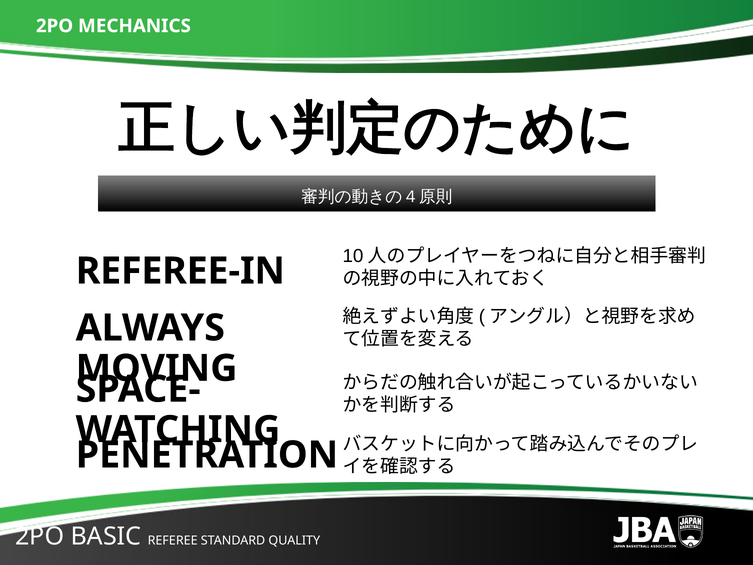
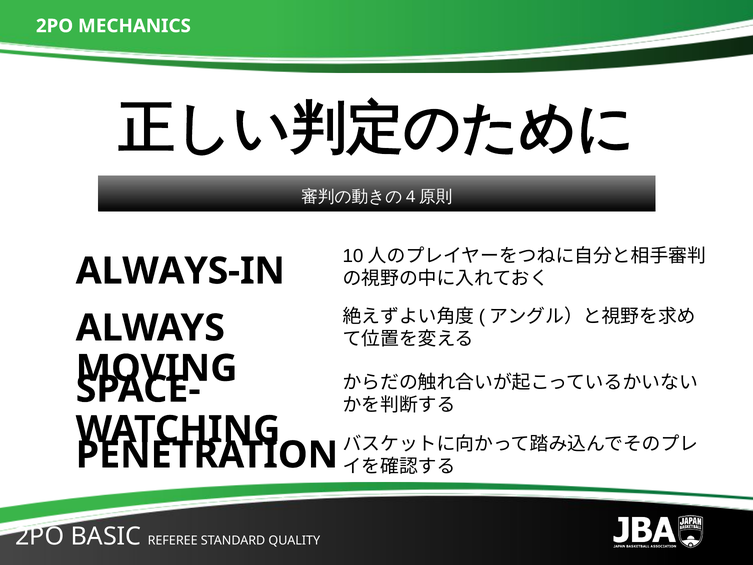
REFEREE-IN: REFEREE-IN -> ALWAYS-IN
